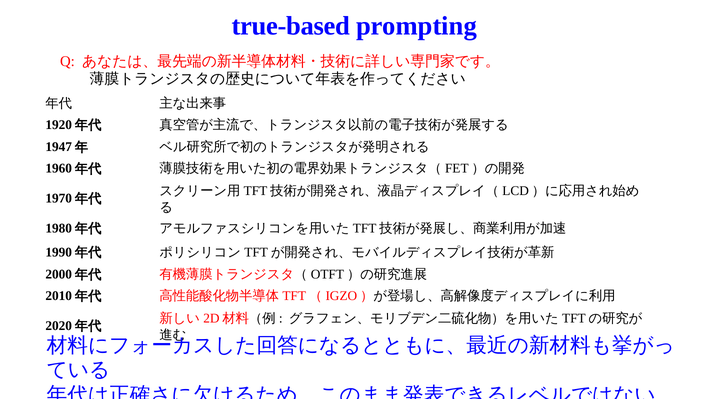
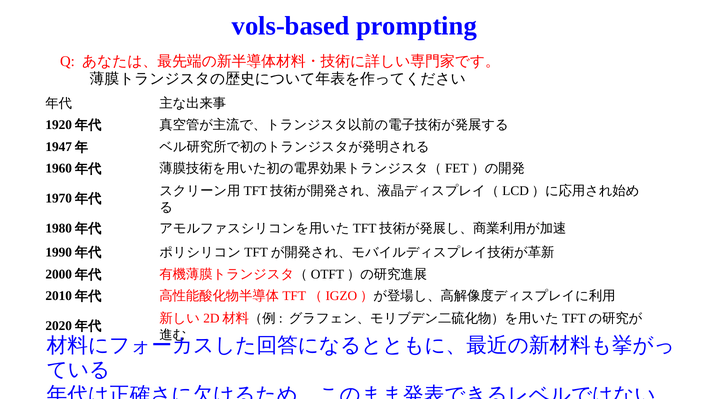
true-based: true-based -> vols-based
